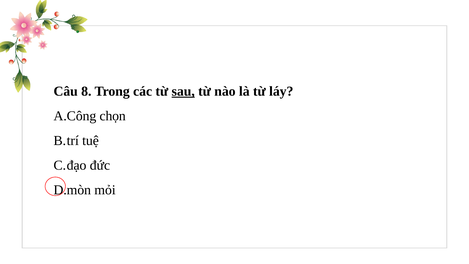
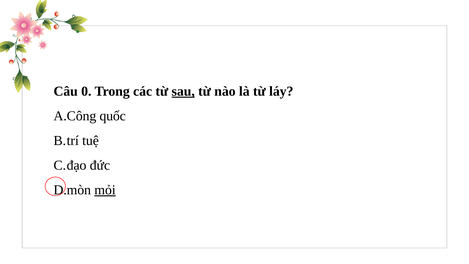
8: 8 -> 0
chọn: chọn -> quốc
mỏi underline: none -> present
